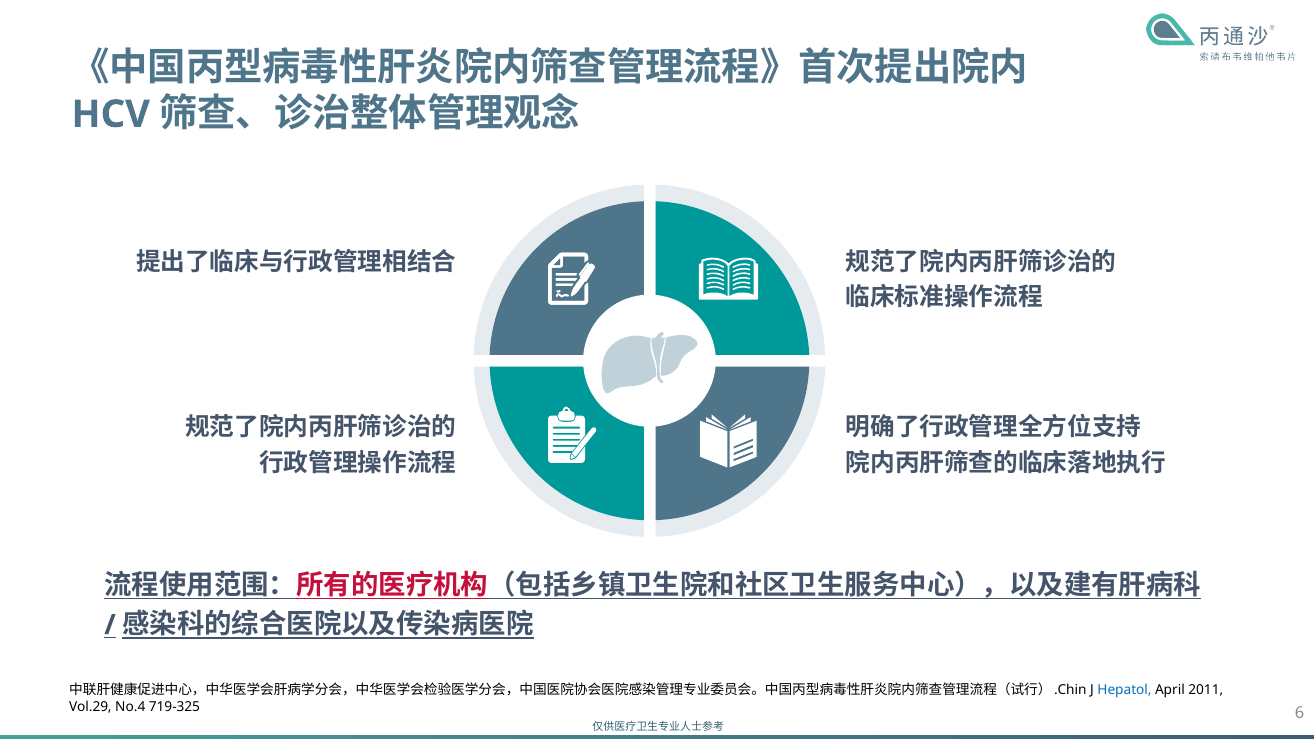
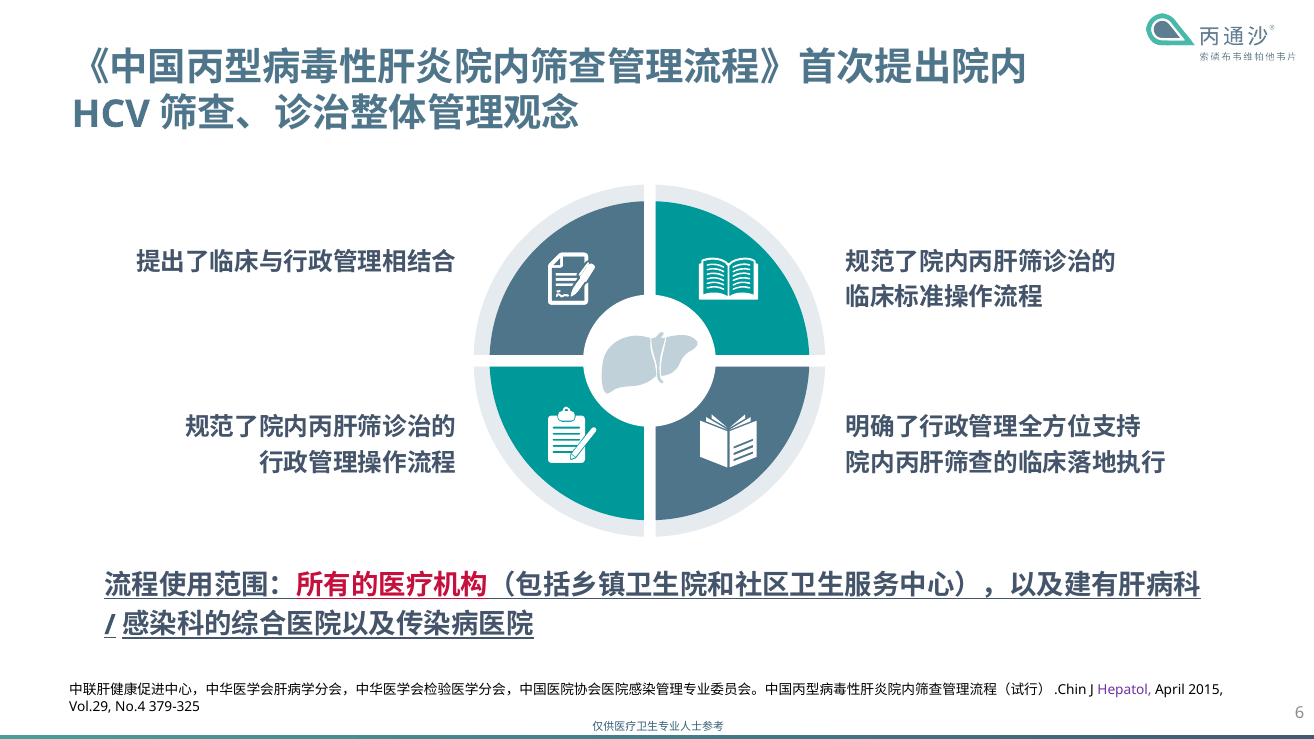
Hepatol colour: blue -> purple
2011: 2011 -> 2015
719-325: 719-325 -> 379-325
